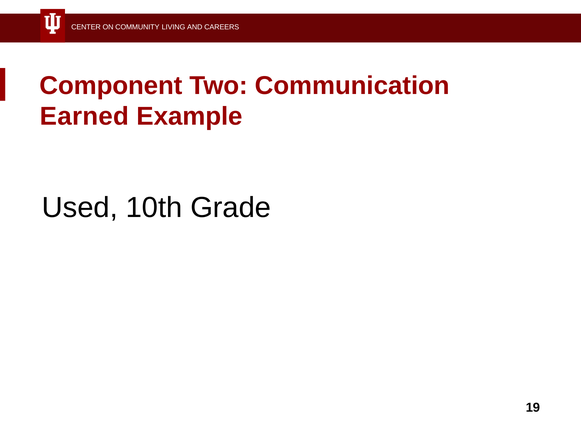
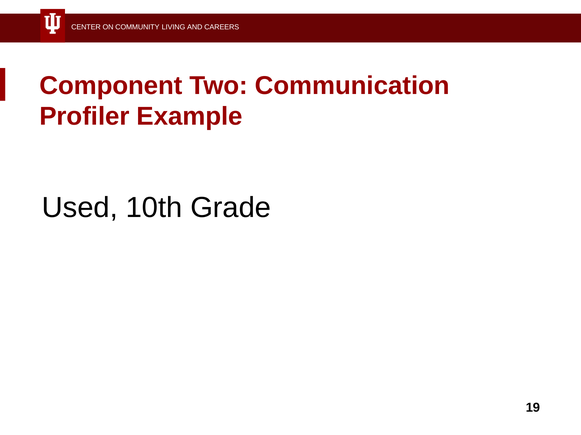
Earned: Earned -> Profiler
